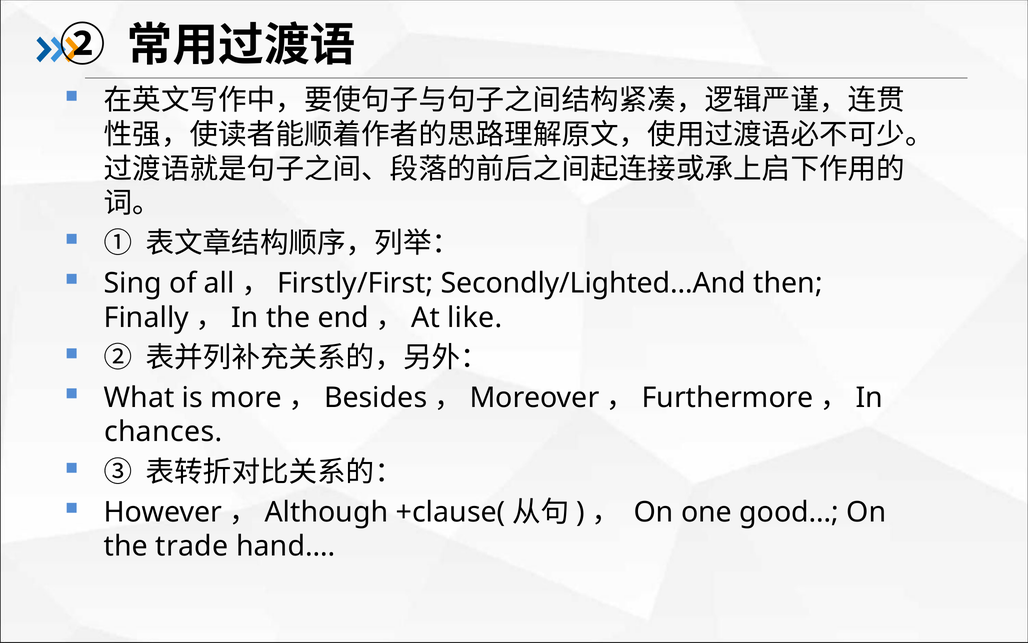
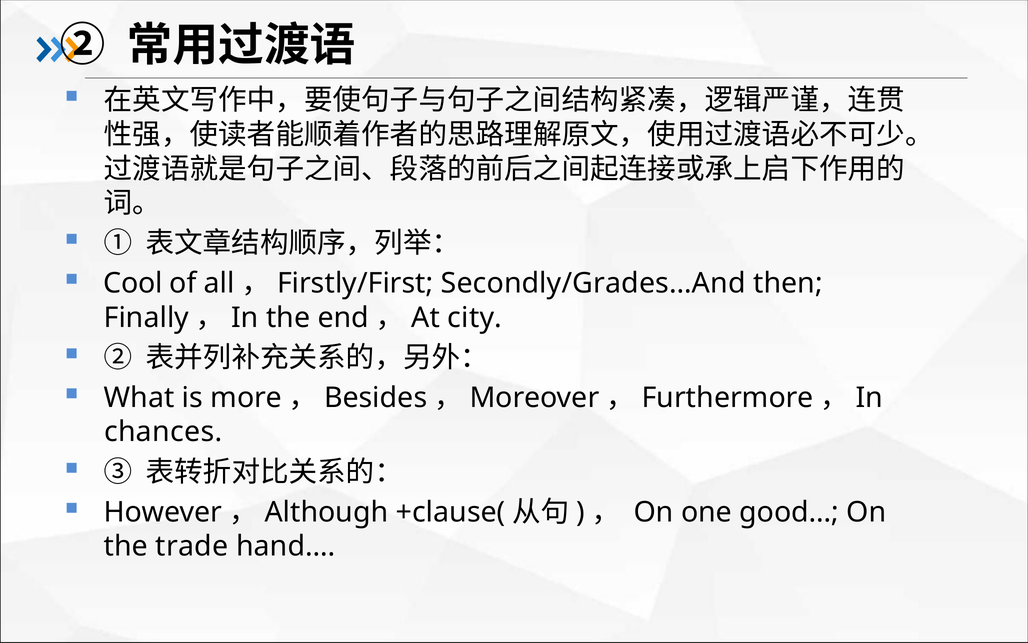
Sing: Sing -> Cool
Secondly/Lighted…And: Secondly/Lighted…And -> Secondly/Grades…And
like: like -> city
